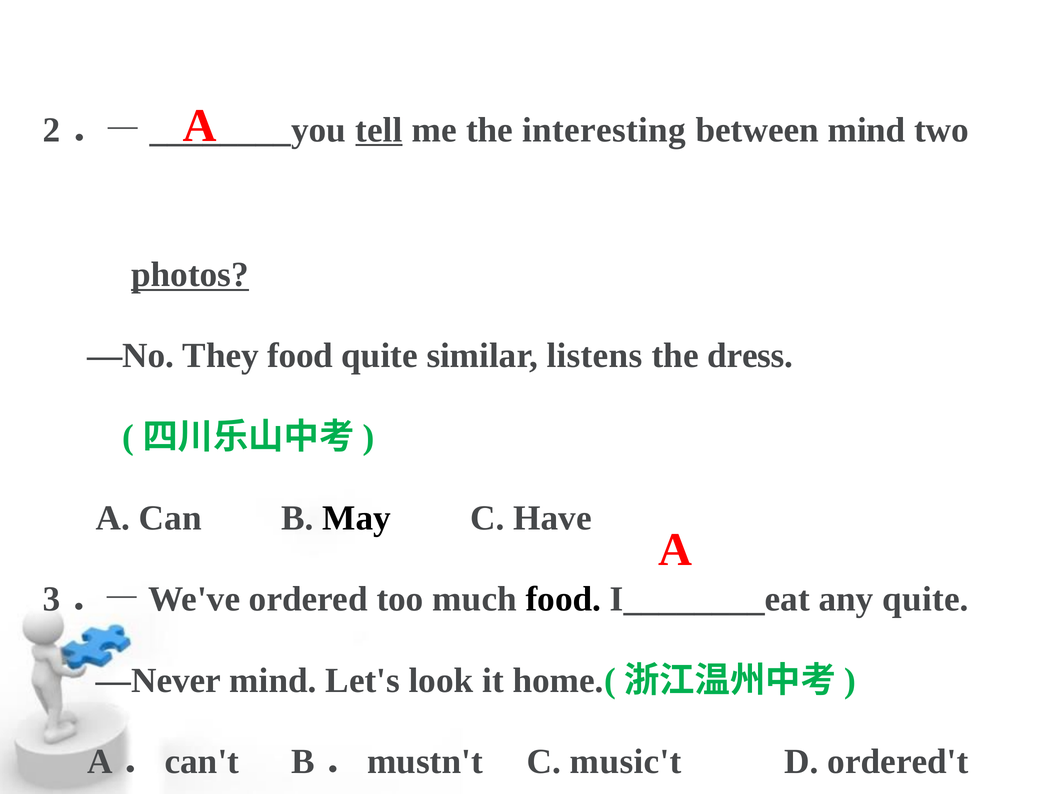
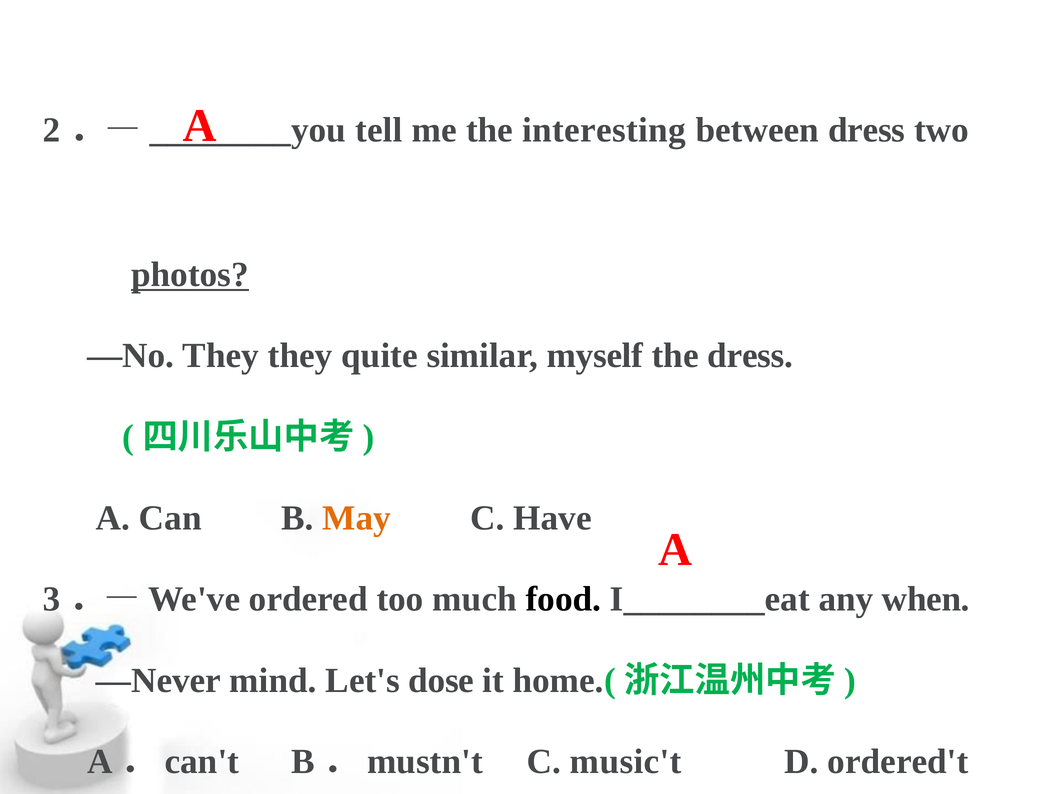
tell underline: present -> none
between mind: mind -> dress
They food: food -> they
listens: listens -> myself
May colour: black -> orange
any quite: quite -> when
look: look -> dose
